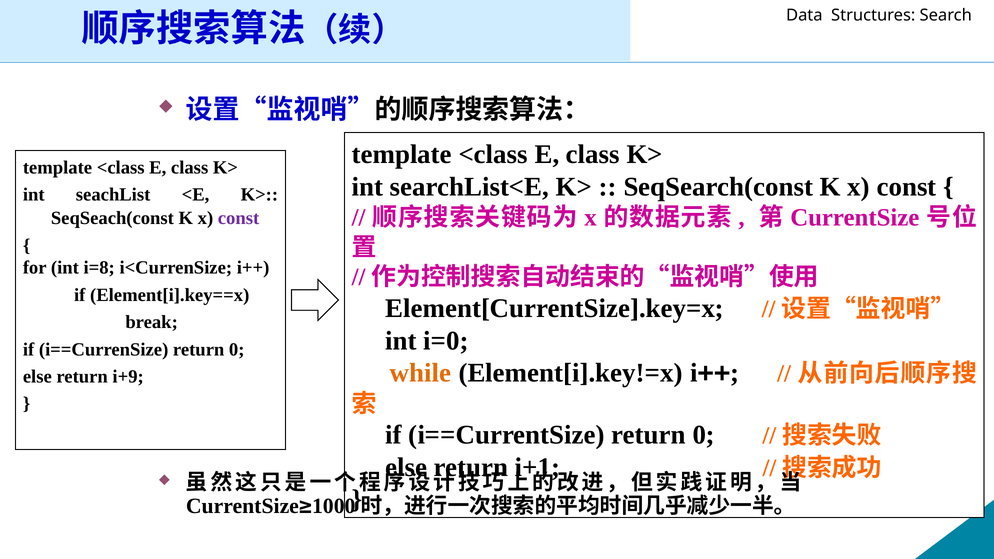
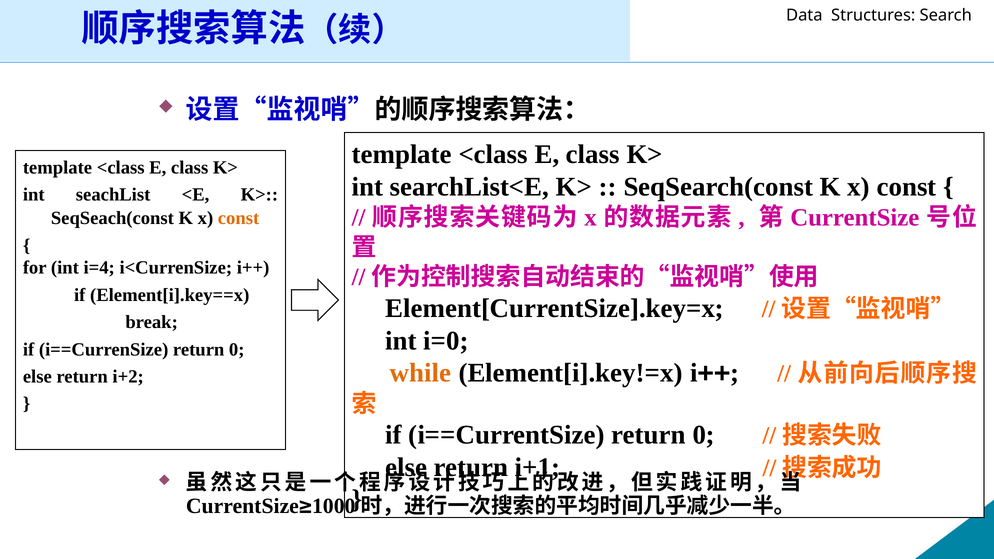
const at (239, 218) colour: purple -> orange
i=8: i=8 -> i=4
i+9: i+9 -> i+2
